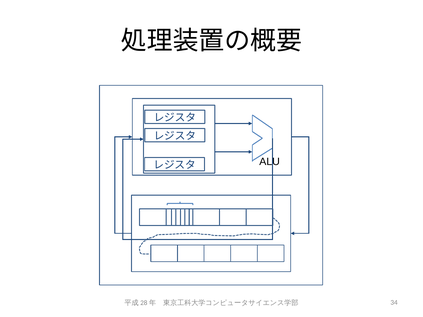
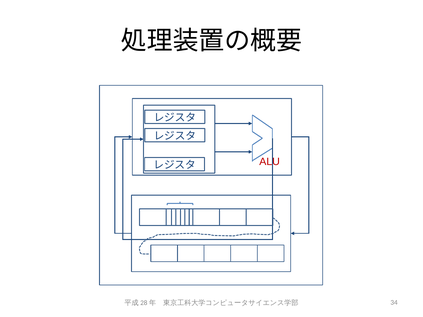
ALU colour: black -> red
